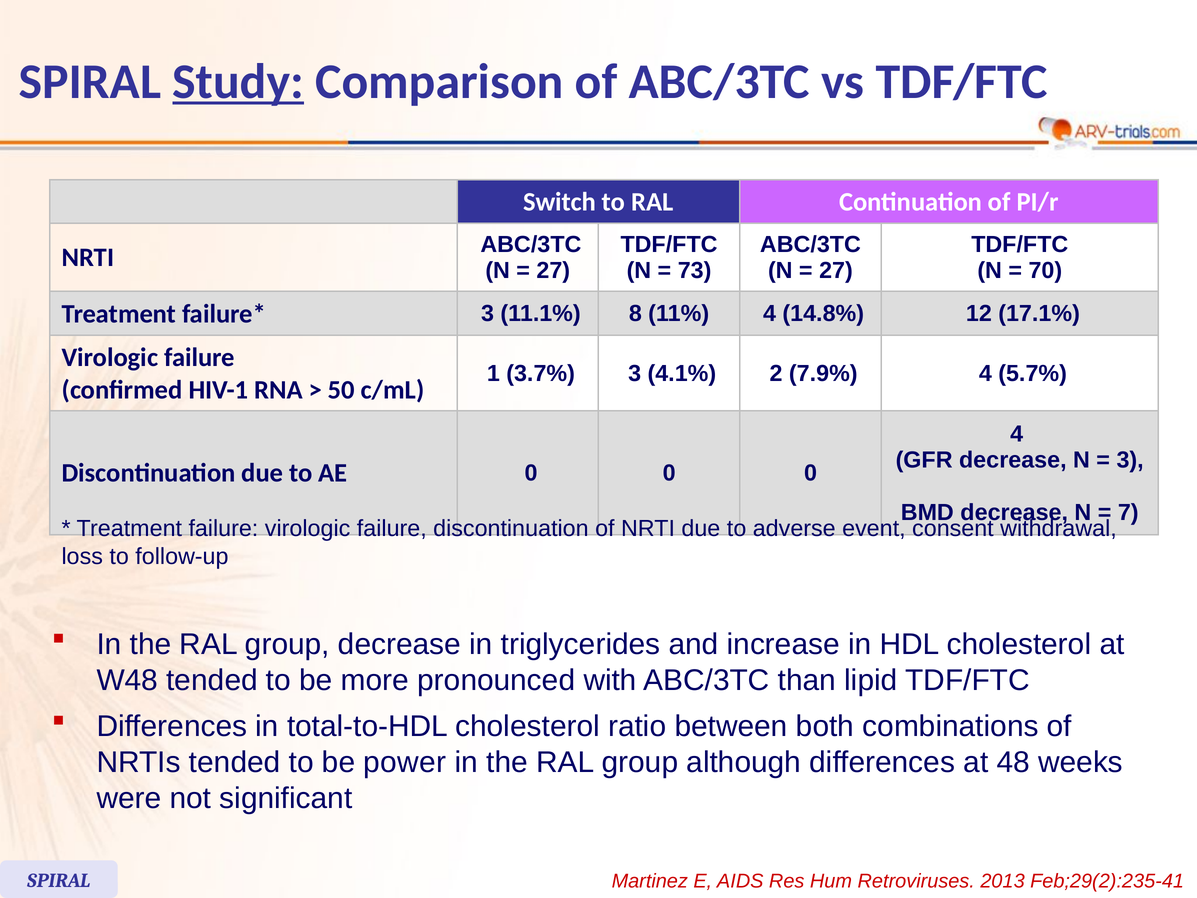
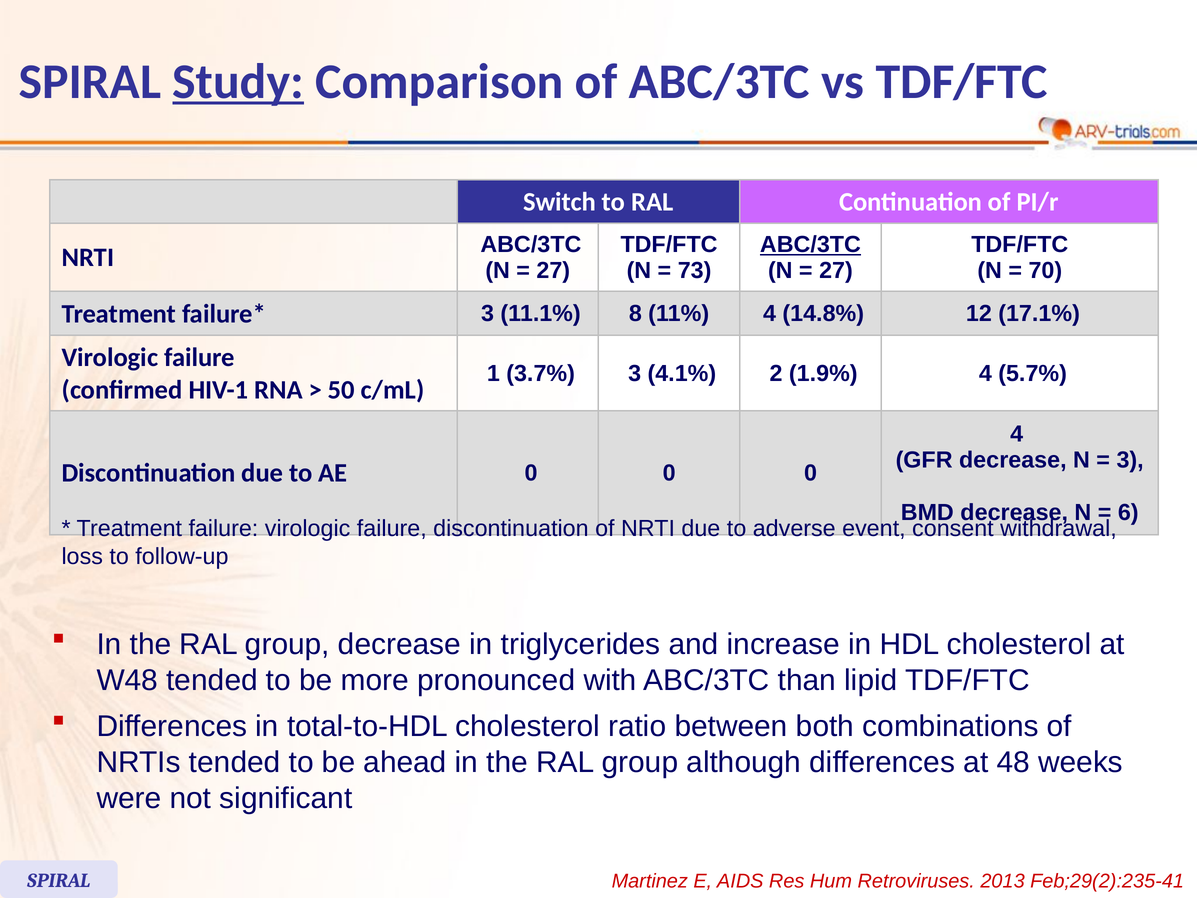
ABC/3TC at (810, 245) underline: none -> present
7.9%: 7.9% -> 1.9%
7: 7 -> 6
power: power -> ahead
